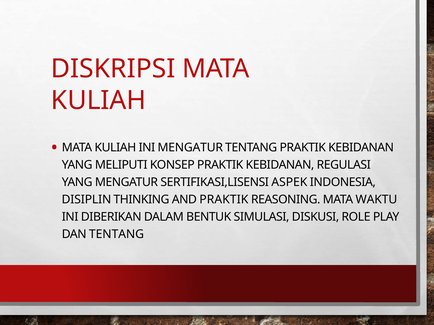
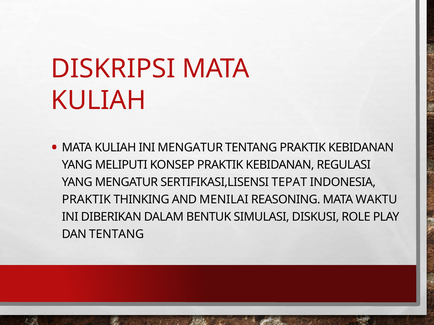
ASPEK: ASPEK -> TEPAT
DISIPLIN at (86, 200): DISIPLIN -> PRAKTIK
AND PRAKTIK: PRAKTIK -> MENILAI
